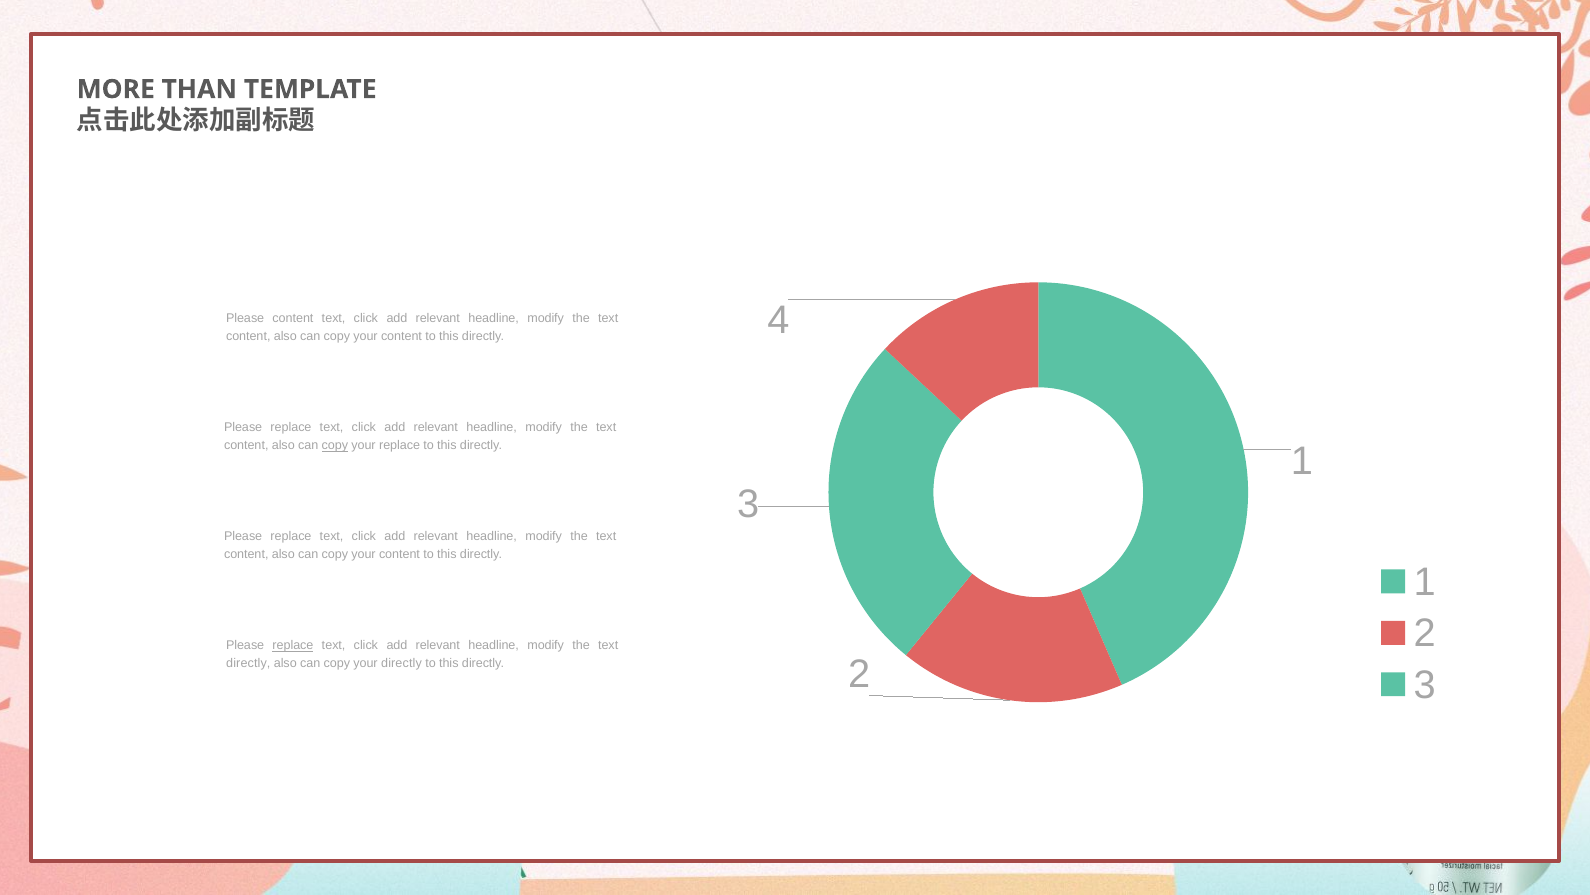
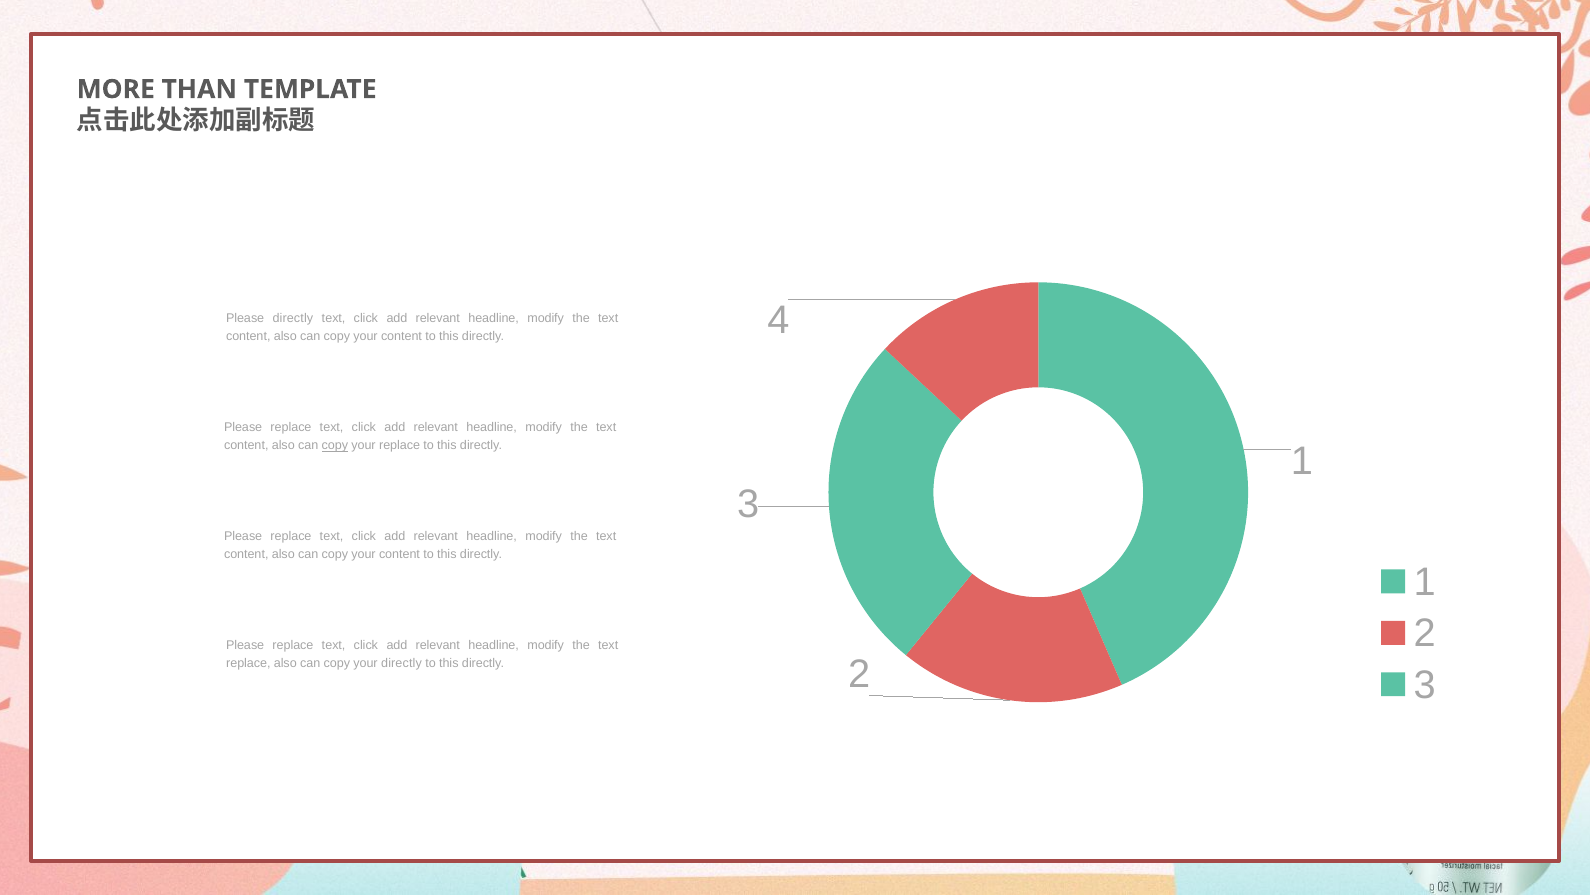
Please content: content -> directly
replace at (293, 645) underline: present -> none
directly at (248, 663): directly -> replace
